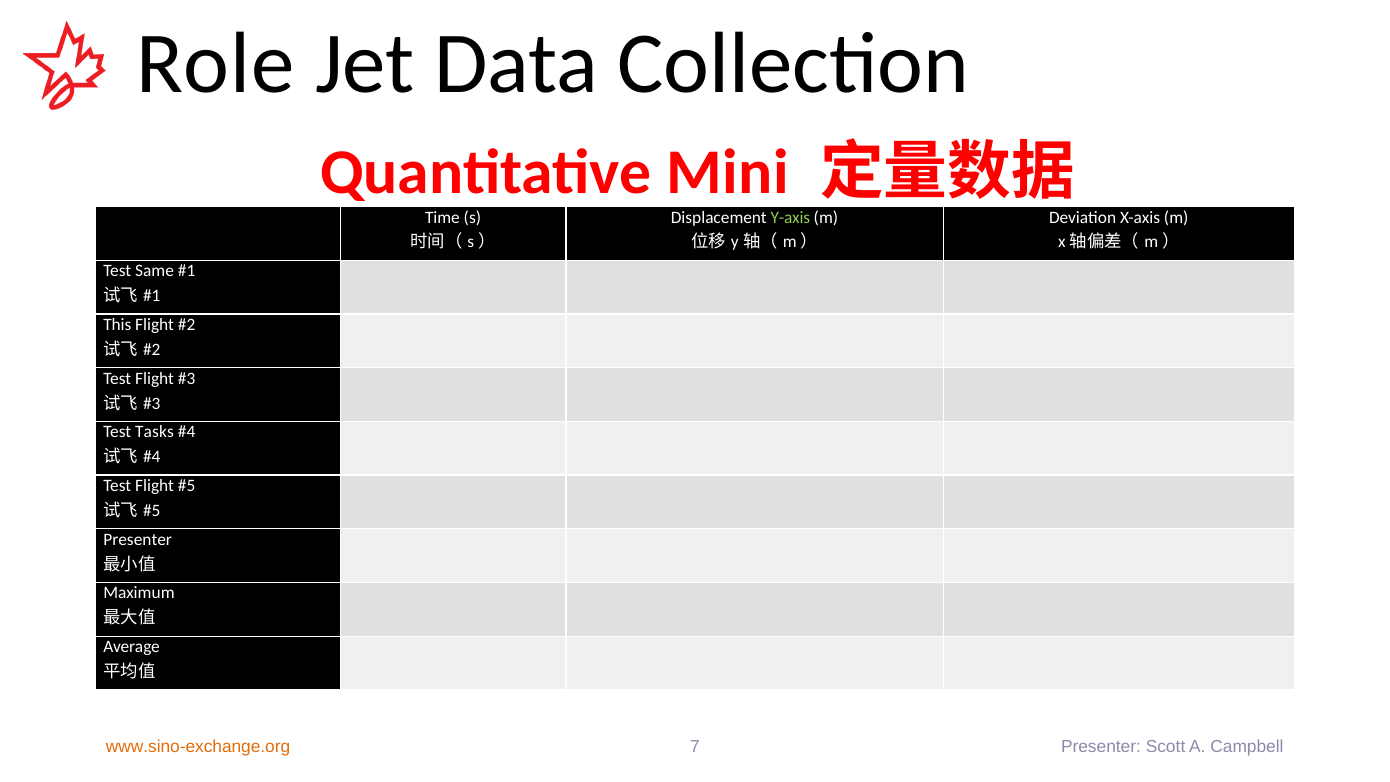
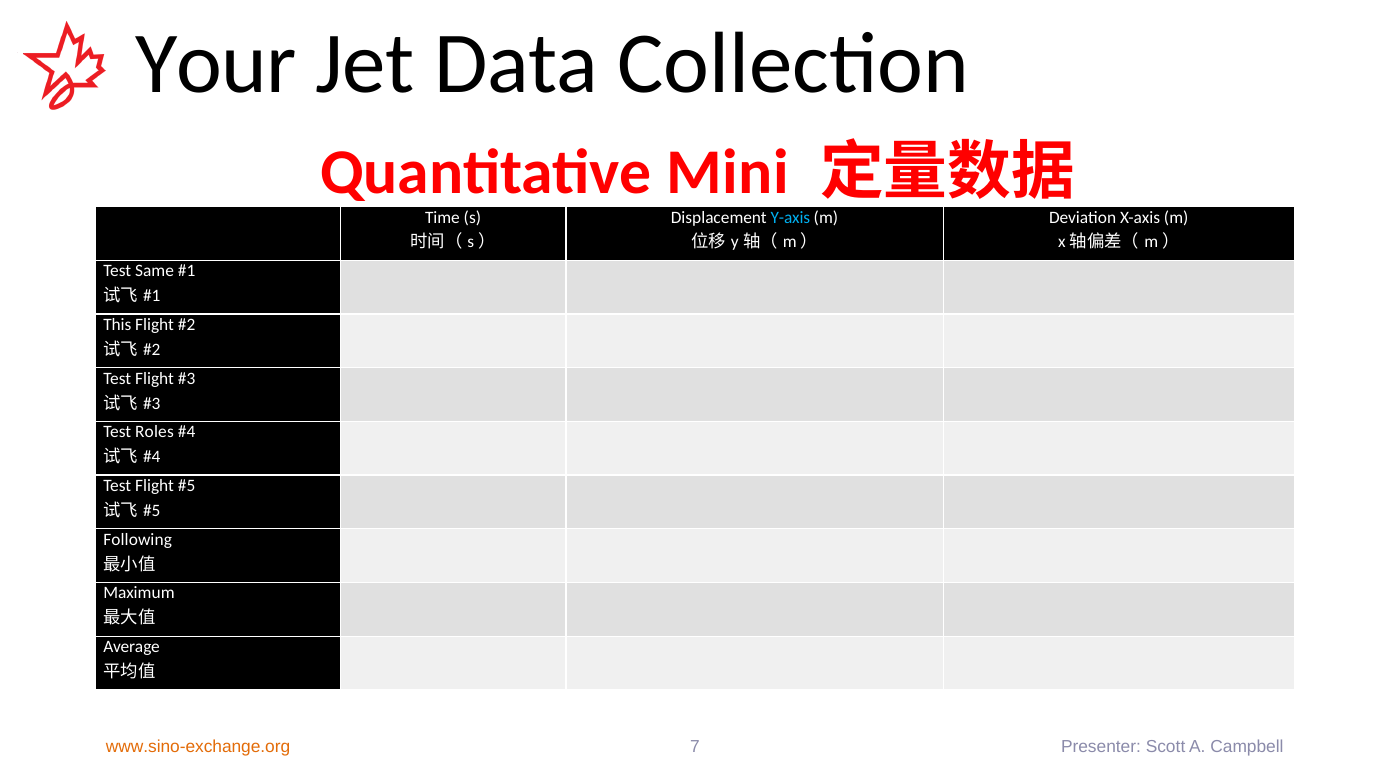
Role: Role -> Your
Y-axis colour: light green -> light blue
Tasks: Tasks -> Roles
Presenter at (138, 539): Presenter -> Following
